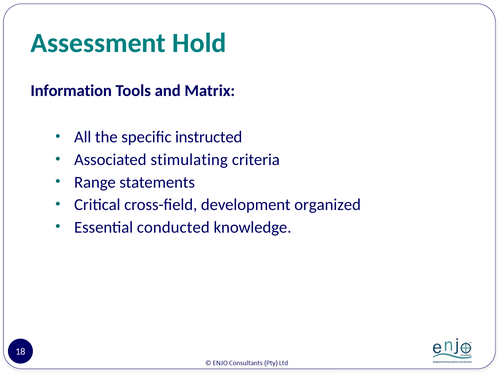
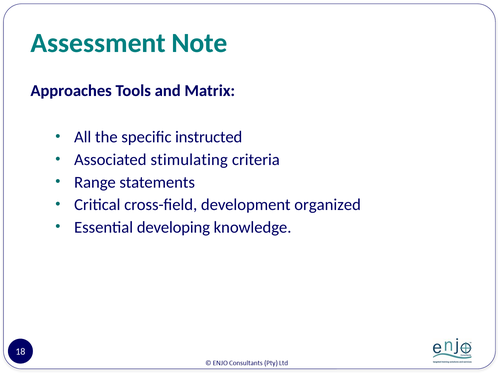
Hold: Hold -> Note
Information: Information -> Approaches
conducted: conducted -> developing
